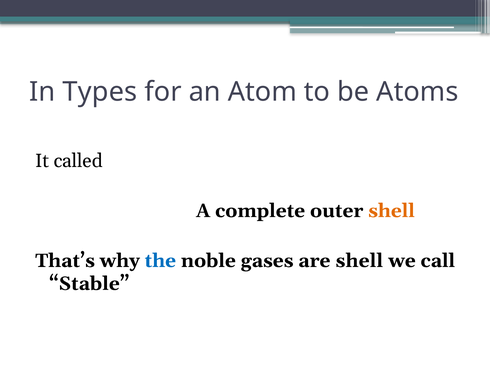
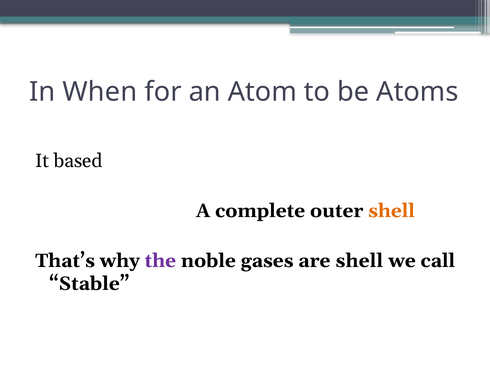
Types: Types -> When
called: called -> based
the colour: blue -> purple
